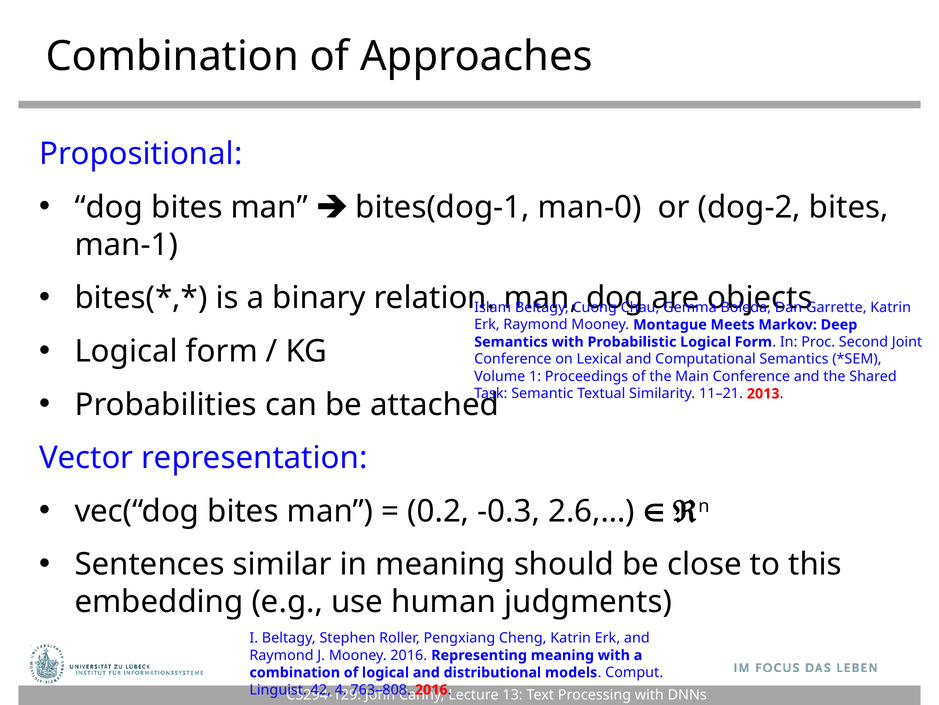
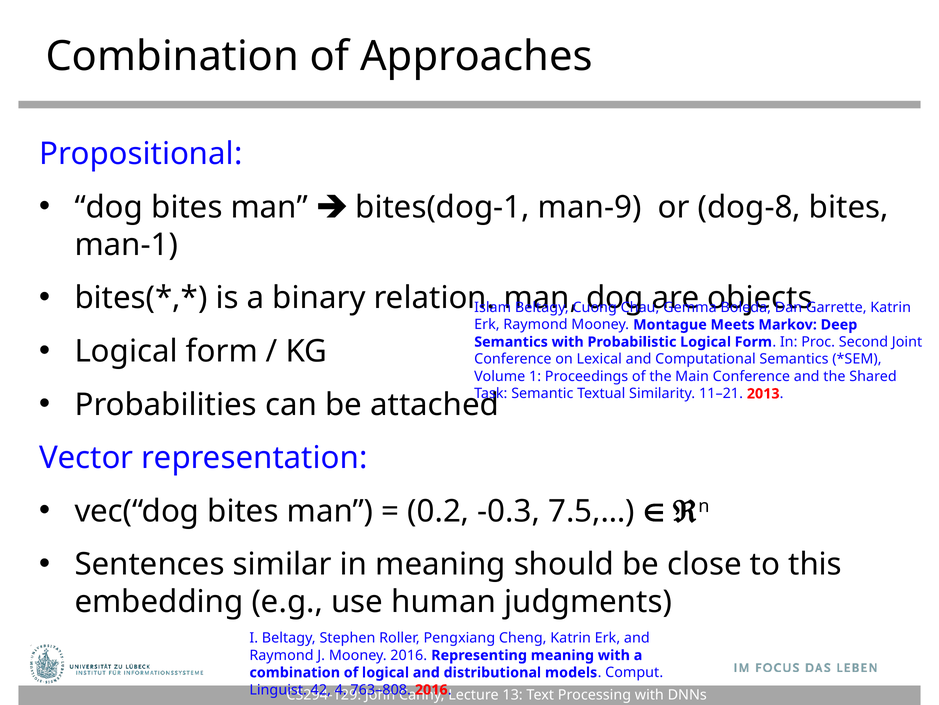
man-0: man-0 -> man-9
dog-2: dog-2 -> dog-8
2.6,…: 2.6,… -> 7.5,…
